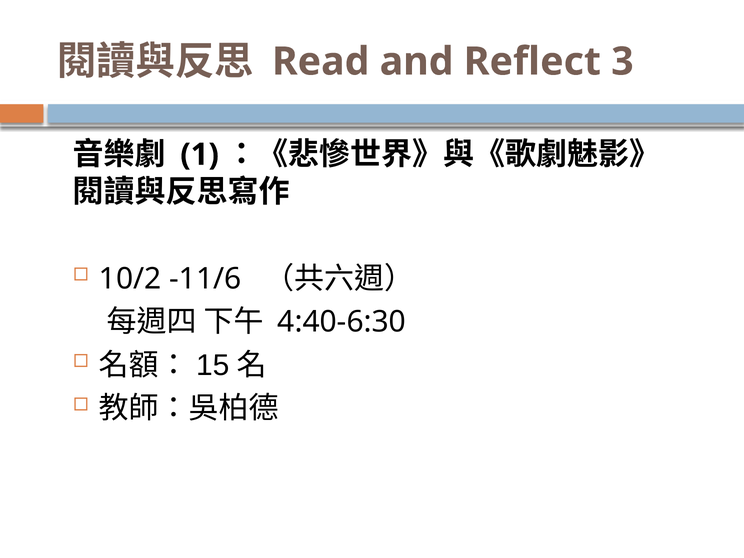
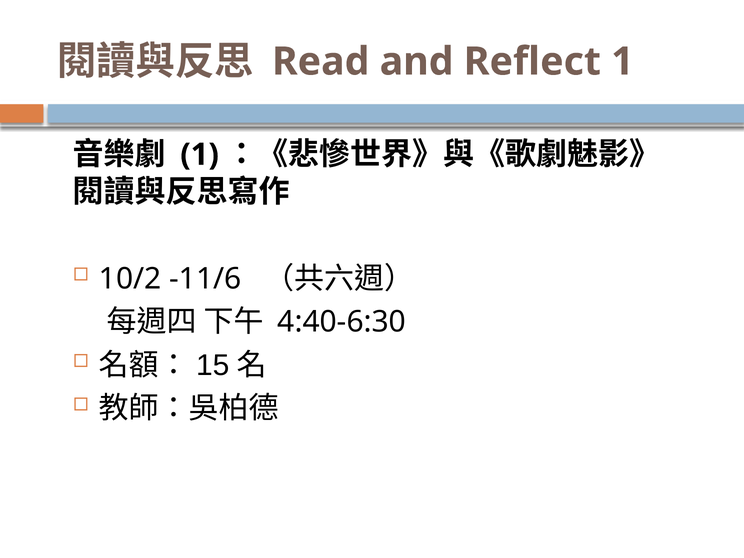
Reflect 3: 3 -> 1
